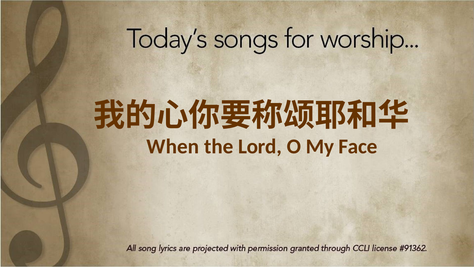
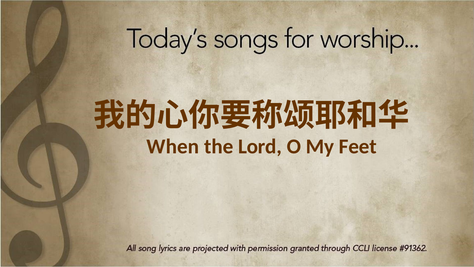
Face: Face -> Feet
